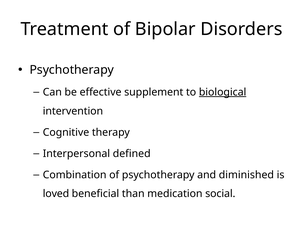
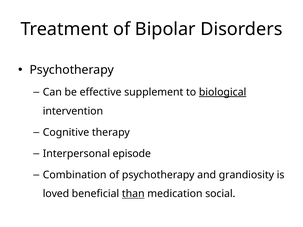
defined: defined -> episode
diminished: diminished -> grandiosity
than underline: none -> present
